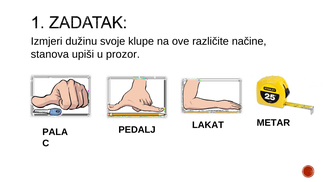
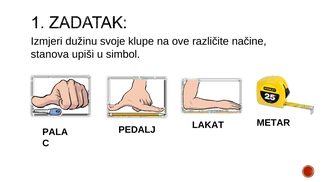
prozor: prozor -> simbol
